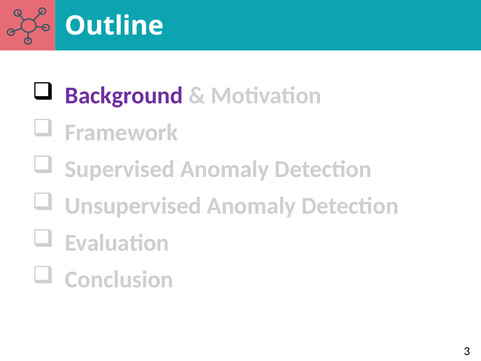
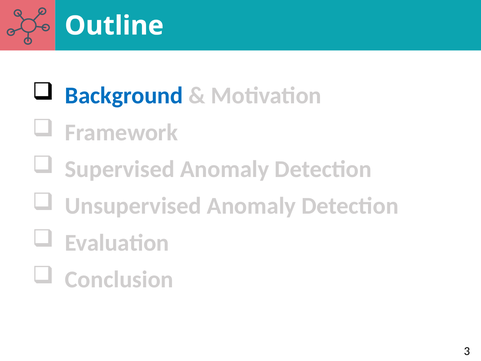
Background colour: purple -> blue
